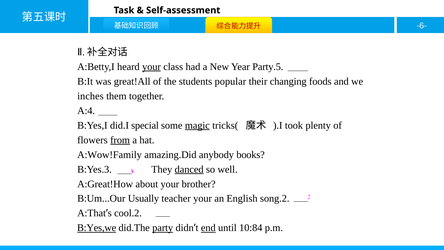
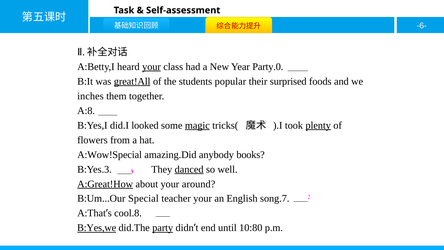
Party.5: Party.5 -> Party.0
great!All underline: none -> present
changing: changing -> surprised
A:4: A:4 -> A:8
special: special -> looked
plenty underline: none -> present
from underline: present -> none
A:Wow!Family: A:Wow!Family -> A:Wow!Special
A:Great!How underline: none -> present
brother: brother -> around
Usually: Usually -> Special
song.2: song.2 -> song.7
cool.2: cool.2 -> cool.8
end underline: present -> none
10:84: 10:84 -> 10:80
